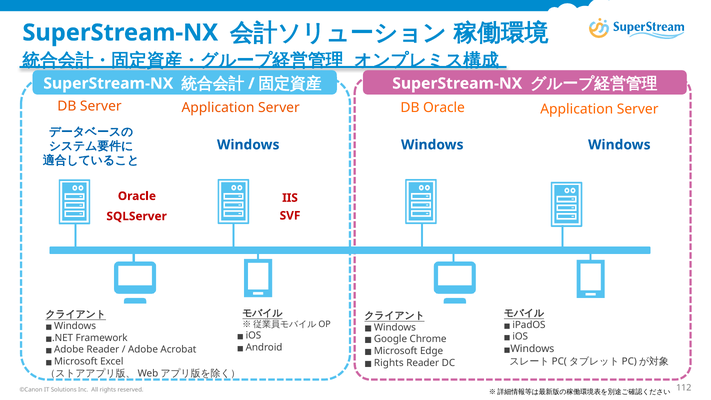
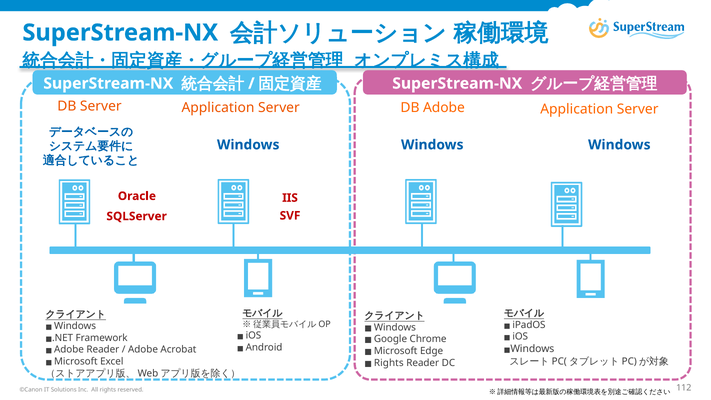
DB Oracle: Oracle -> Adobe
